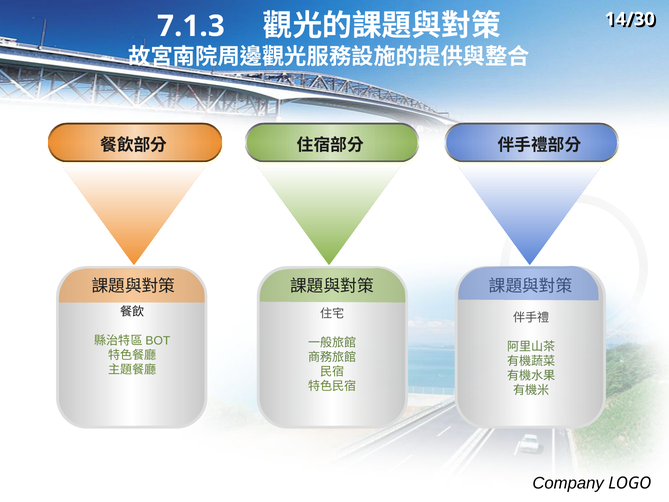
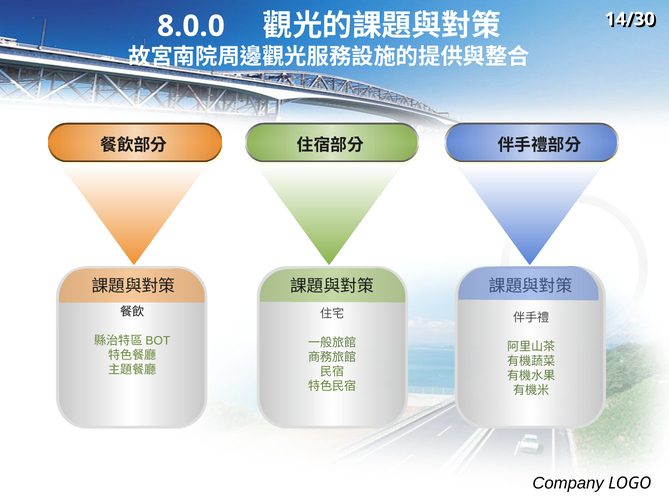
7.1.3: 7.1.3 -> 8.0.0
